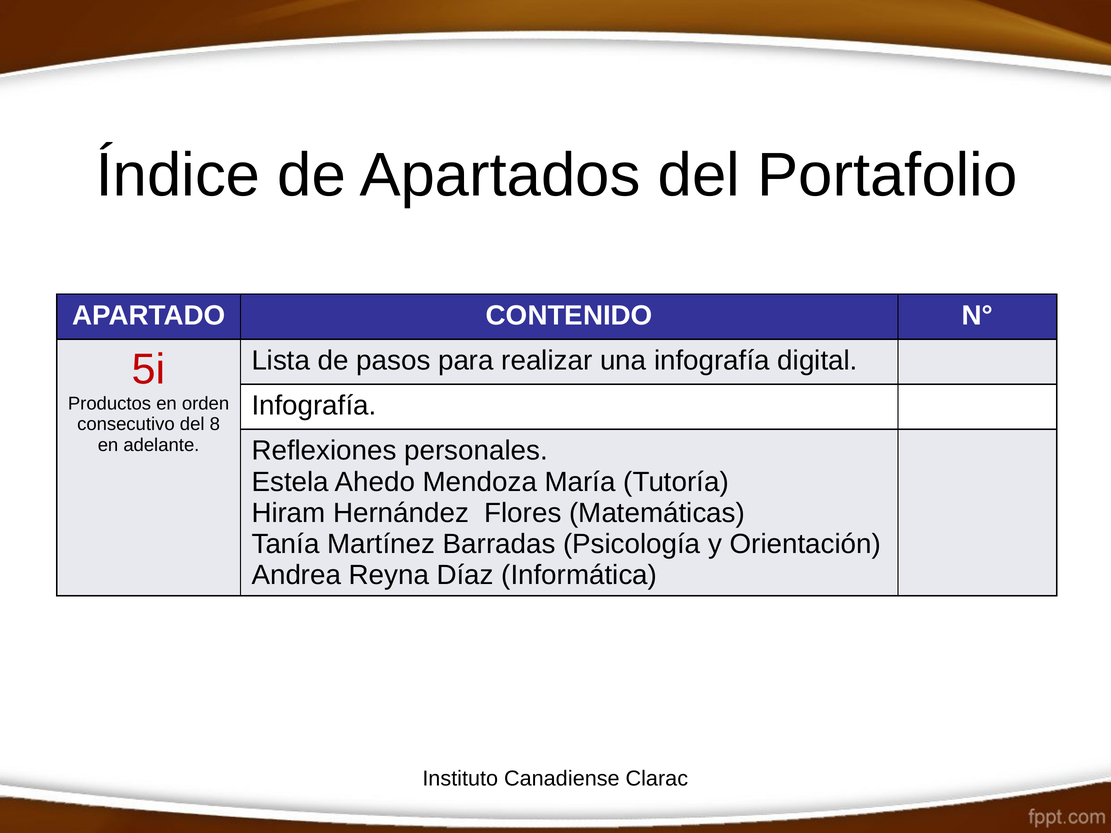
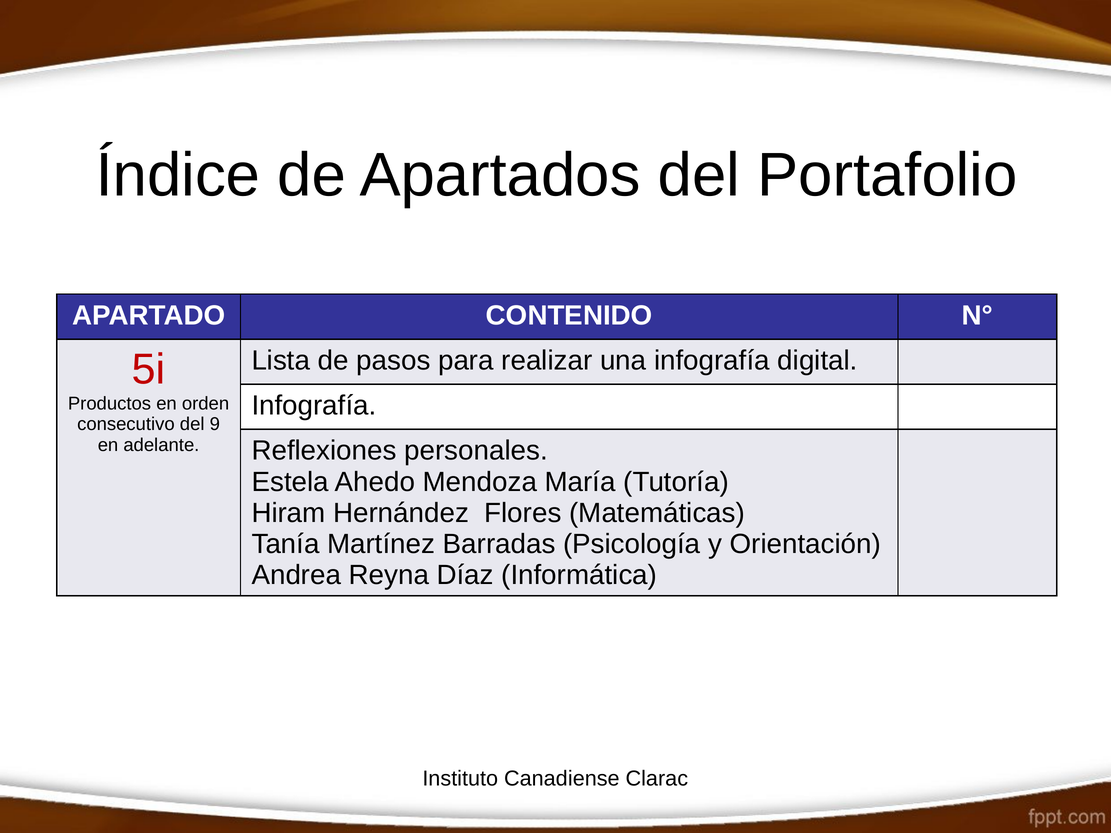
8: 8 -> 9
